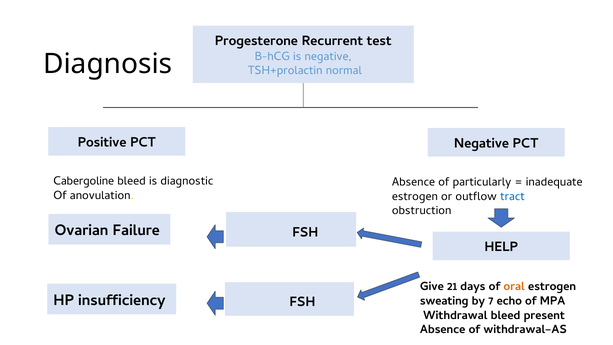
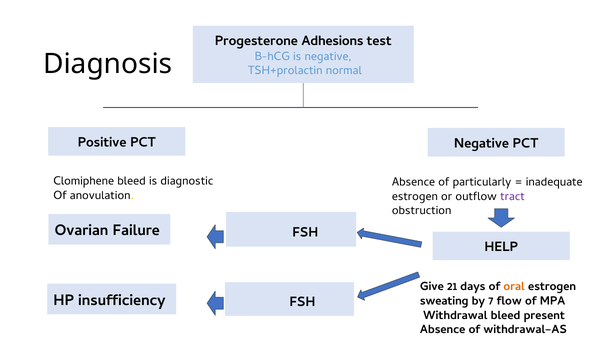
Recurrent: Recurrent -> Adhesions
Cabergoline: Cabergoline -> Clomiphene
tract colour: blue -> purple
echo: echo -> flow
